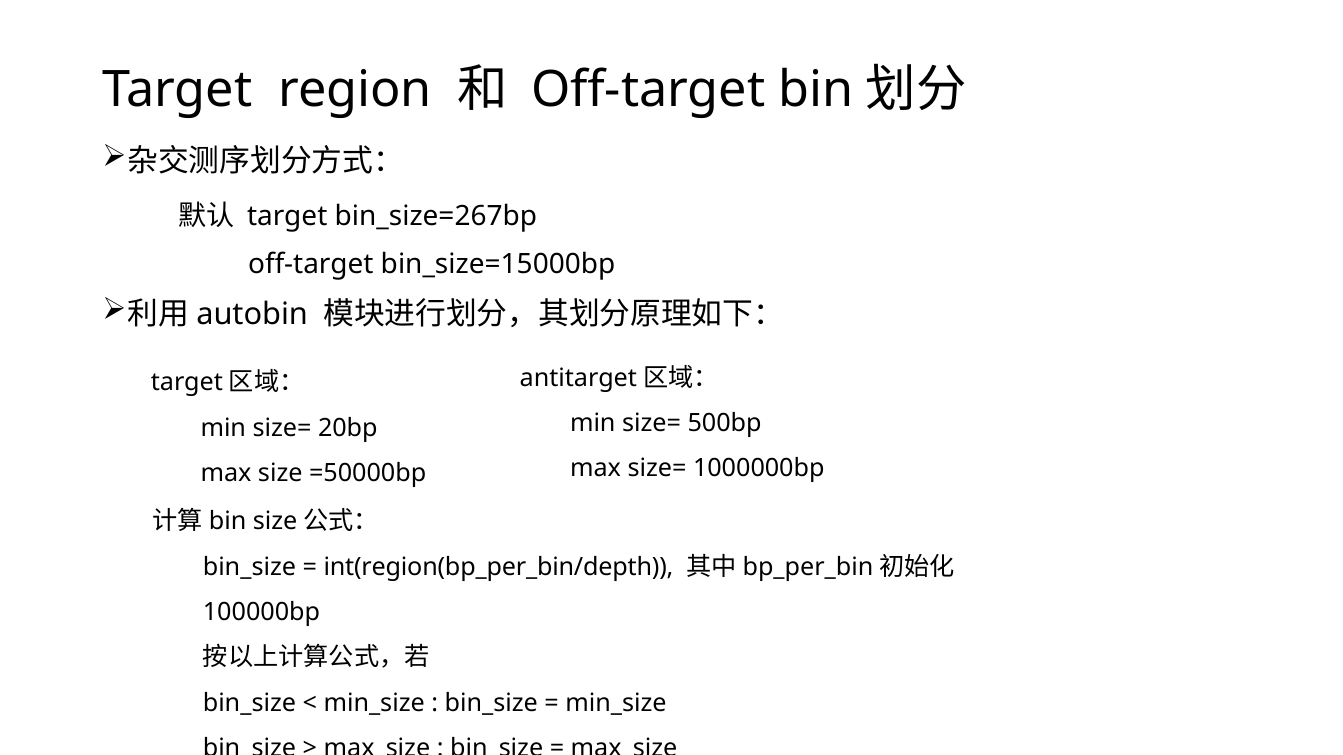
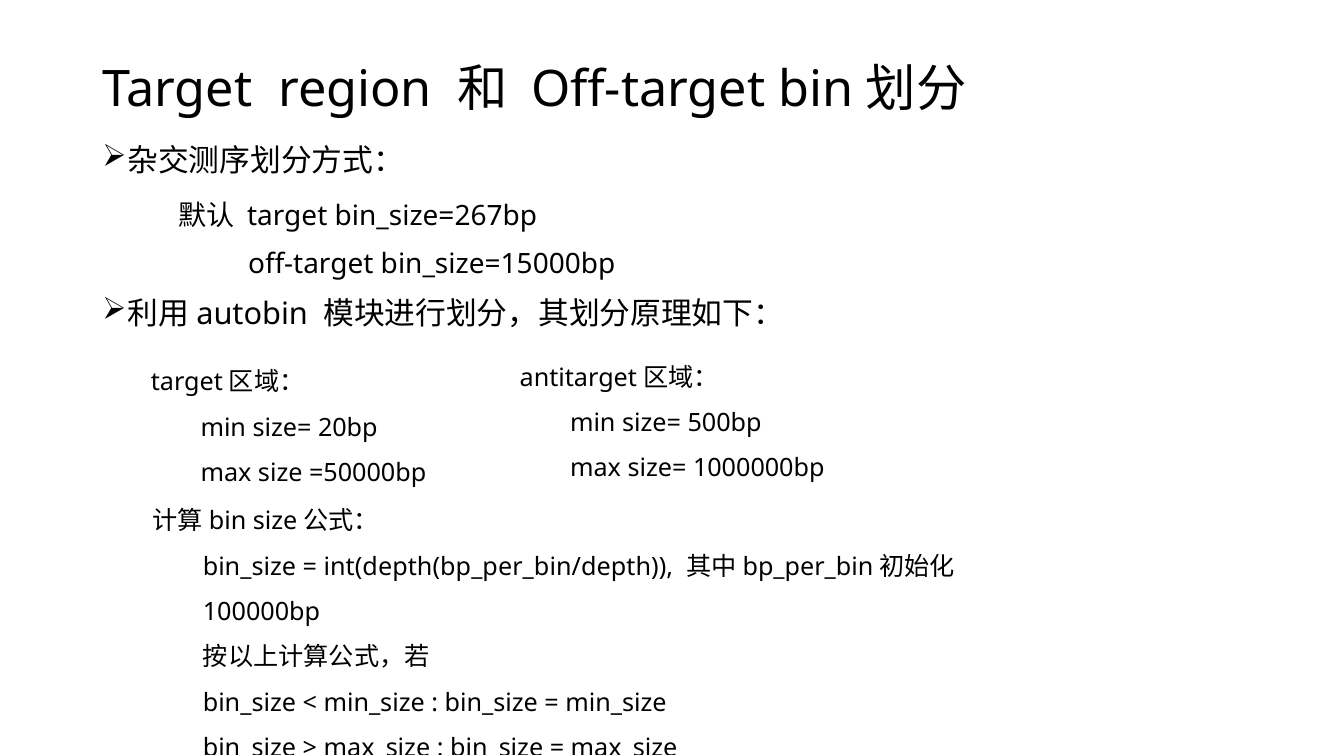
int(region(bp_per_bin/depth: int(region(bp_per_bin/depth -> int(depth(bp_per_bin/depth
